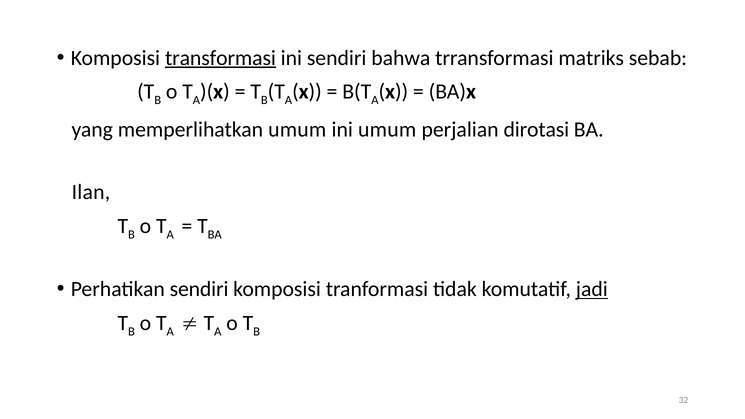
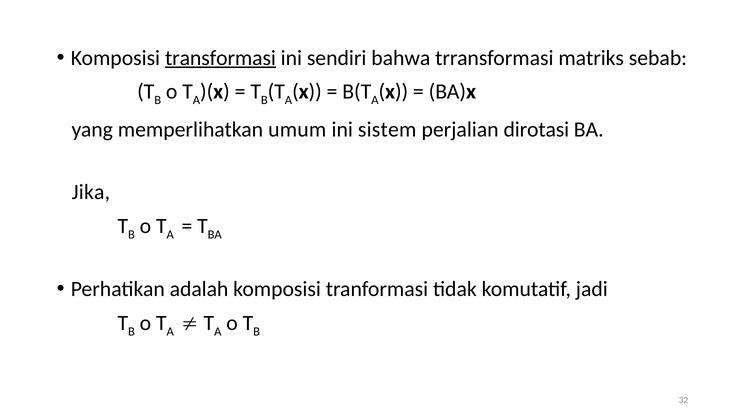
ini umum: umum -> sistem
Ilan: Ilan -> Jika
Perhatikan sendiri: sendiri -> adalah
jadi underline: present -> none
